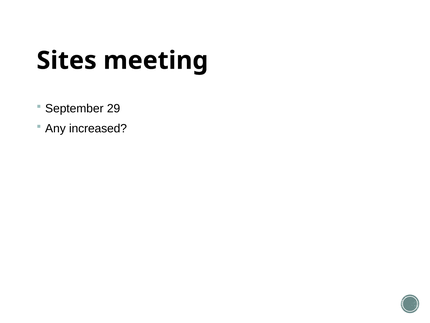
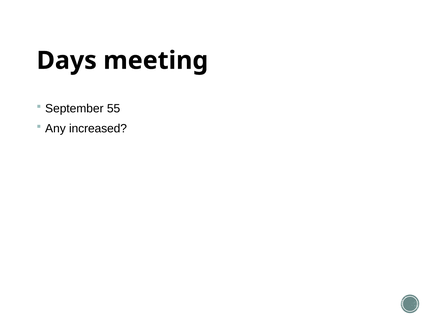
Sites: Sites -> Days
29: 29 -> 55
